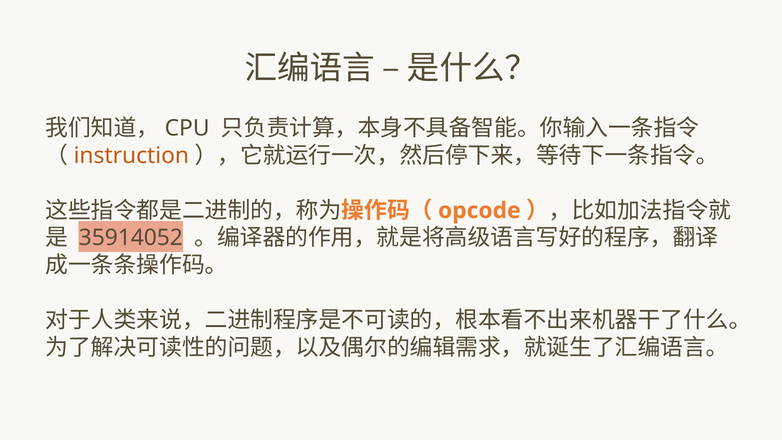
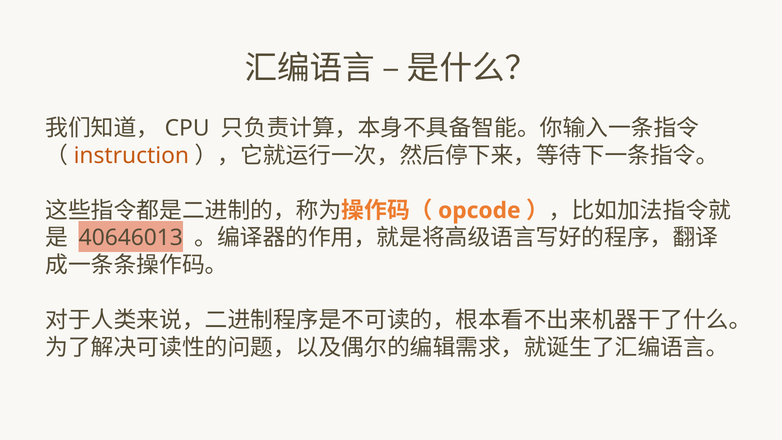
35914052: 35914052 -> 40646013
